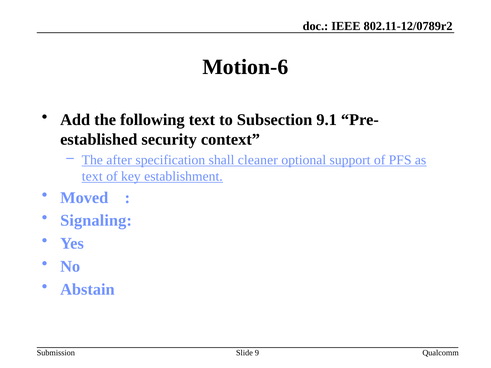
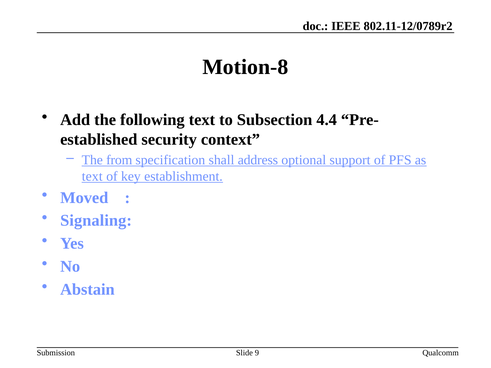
Motion-6: Motion-6 -> Motion-8
9.1: 9.1 -> 4.4
after: after -> from
cleaner: cleaner -> address
